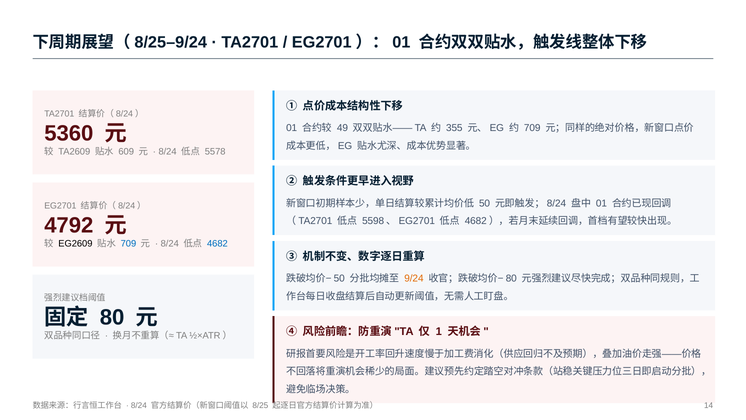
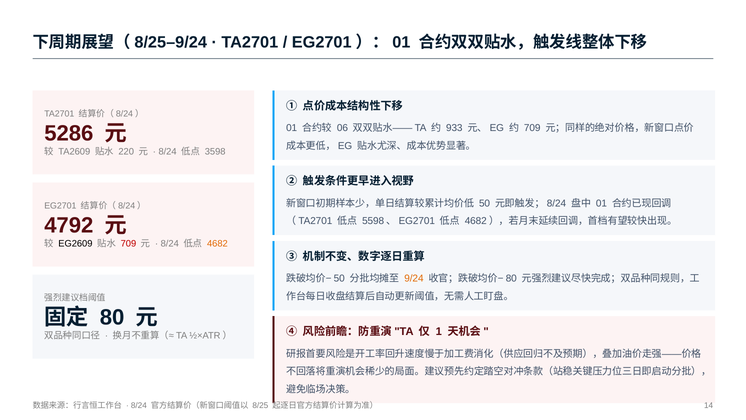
5360: 5360 -> 5286
49: 49 -> 06
355: 355 -> 933
609: 609 -> 220
5578: 5578 -> 3598
709 at (128, 243) colour: blue -> red
4682 colour: blue -> orange
